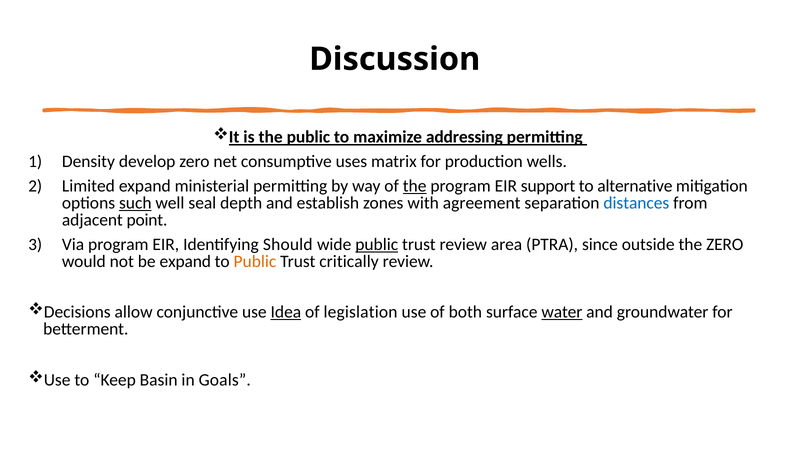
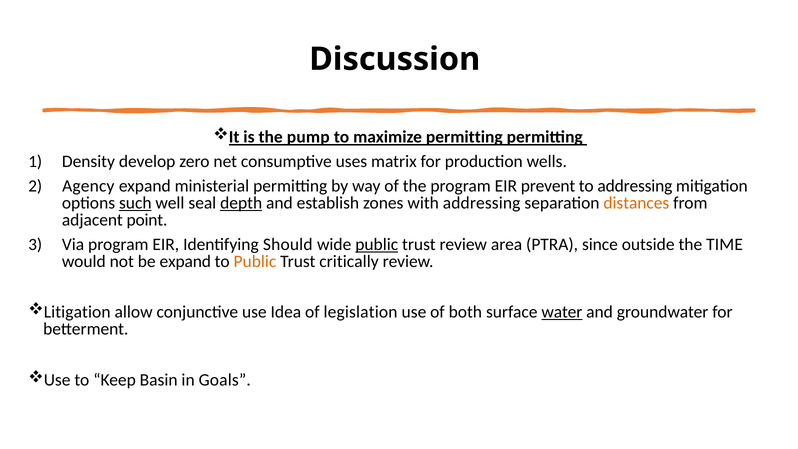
the public: public -> pump
maximize addressing: addressing -> permitting
Limited: Limited -> Agency
the at (415, 186) underline: present -> none
support: support -> prevent
to alternative: alternative -> addressing
depth underline: none -> present
with agreement: agreement -> addressing
distances colour: blue -> orange
the ZERO: ZERO -> TIME
Decisions: Decisions -> Litigation
Idea underline: present -> none
